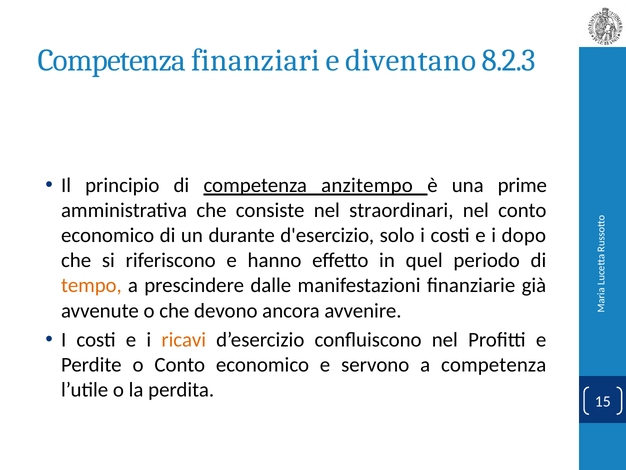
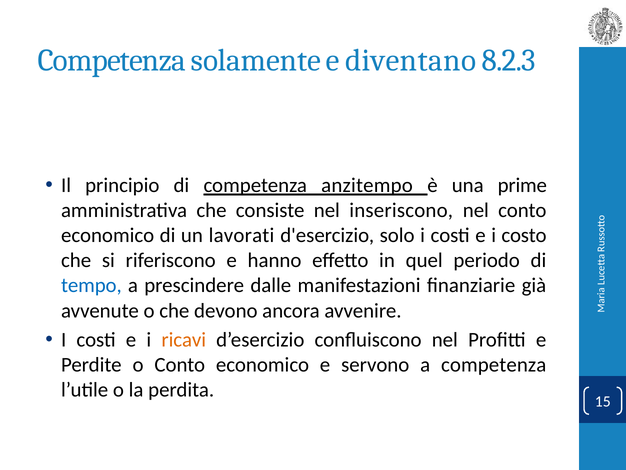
finanziari: finanziari -> solamente
straordinari: straordinari -> inseriscono
durante: durante -> lavorati
dopo: dopo -> costo
tempo colour: orange -> blue
